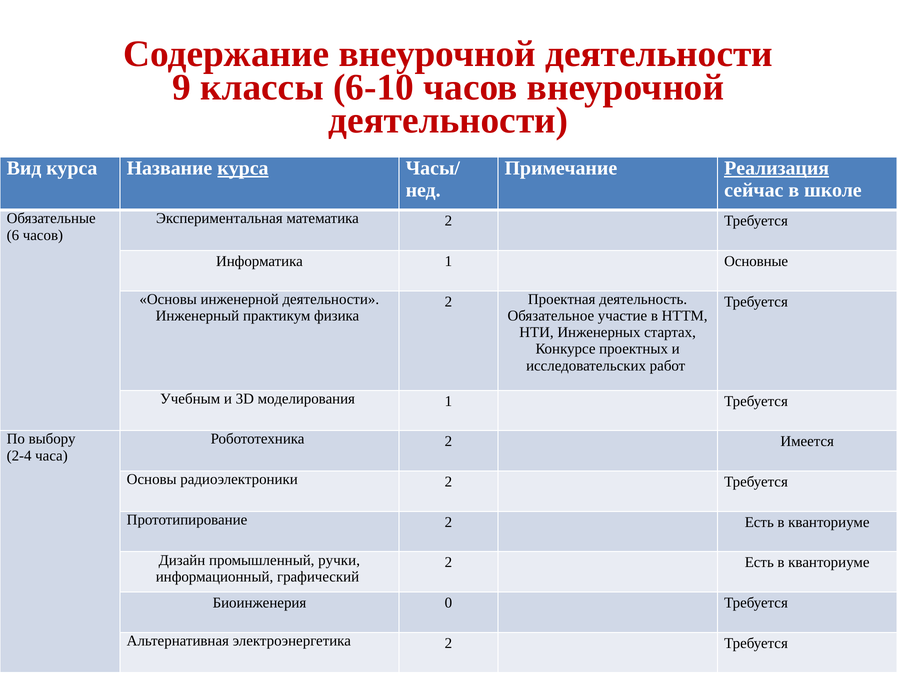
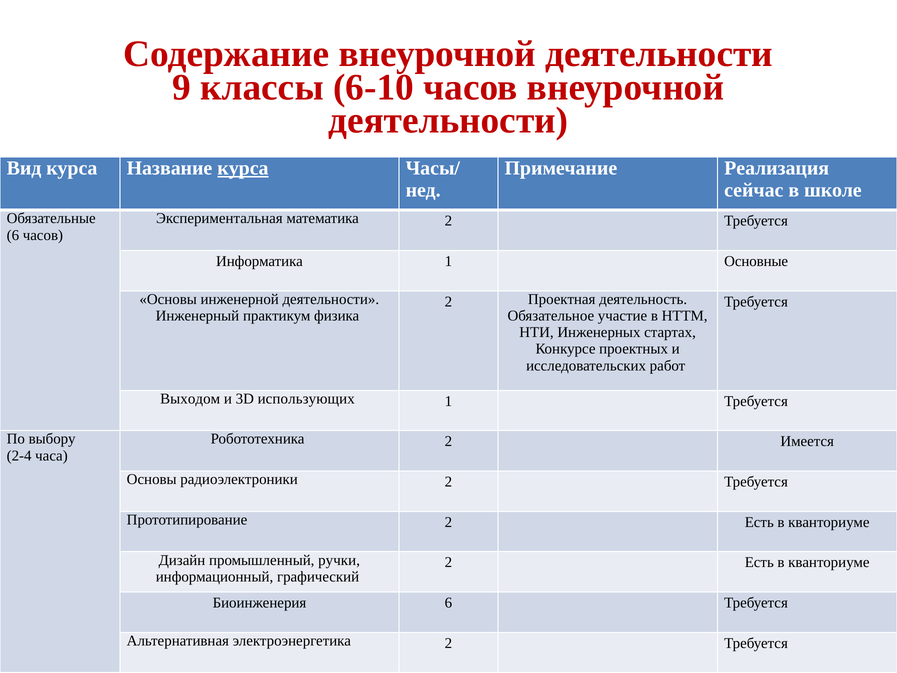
Реализация underline: present -> none
Учебным: Учебным -> Выходом
моделирования: моделирования -> использующих
Биоинженерия 0: 0 -> 6
